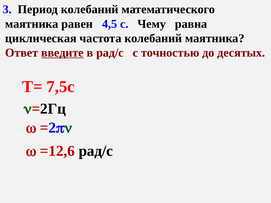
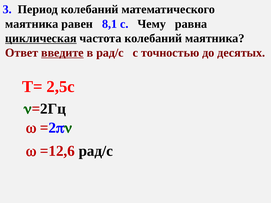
4,5: 4,5 -> 8,1
циклическая underline: none -> present
7,5с: 7,5с -> 2,5с
